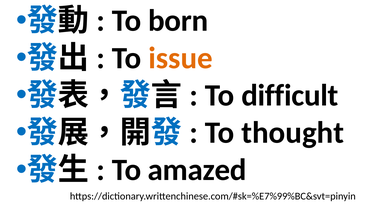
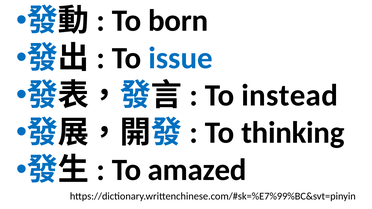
issue colour: orange -> blue
difficult: difficult -> instead
thought: thought -> thinking
